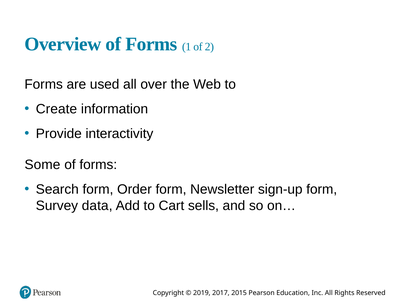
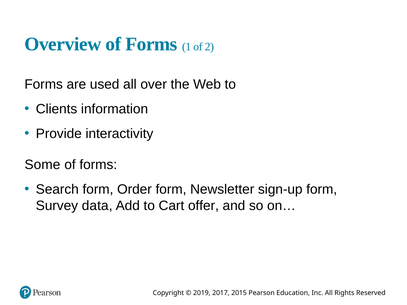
Create: Create -> Clients
sells: sells -> offer
